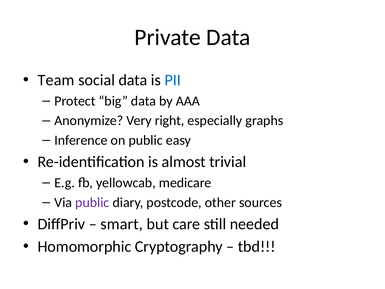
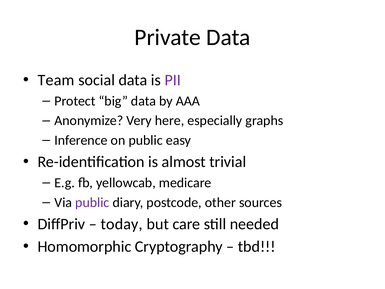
PII colour: blue -> purple
right: right -> here
smart: smart -> today
